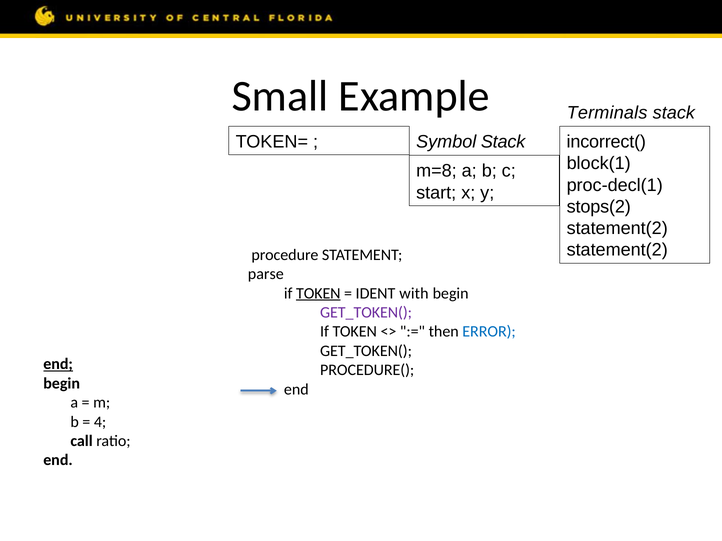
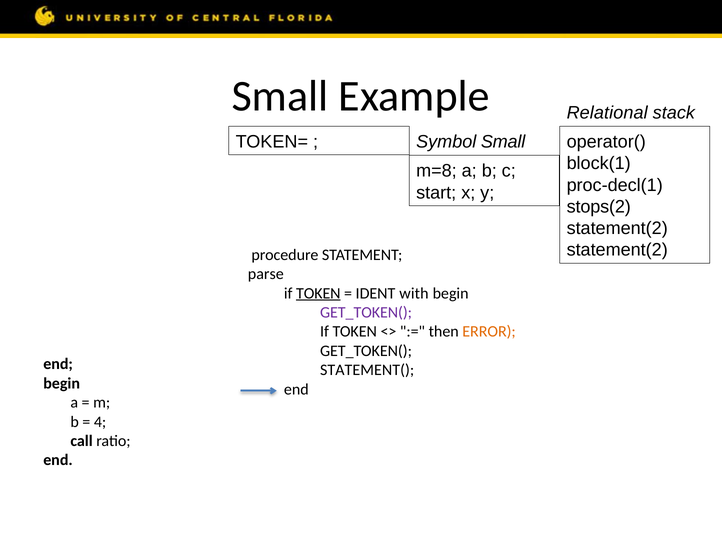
Terminals: Terminals -> Relational
Symbol Stack: Stack -> Small
incorrect(: incorrect( -> operator(
ERROR colour: blue -> orange
end at (58, 364) underline: present -> none
PROCEDURE(: PROCEDURE( -> STATEMENT(
